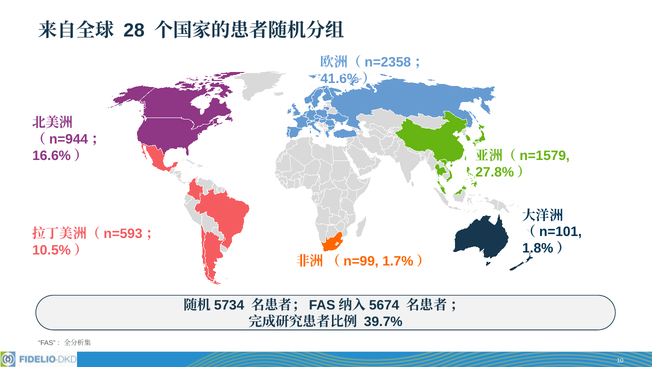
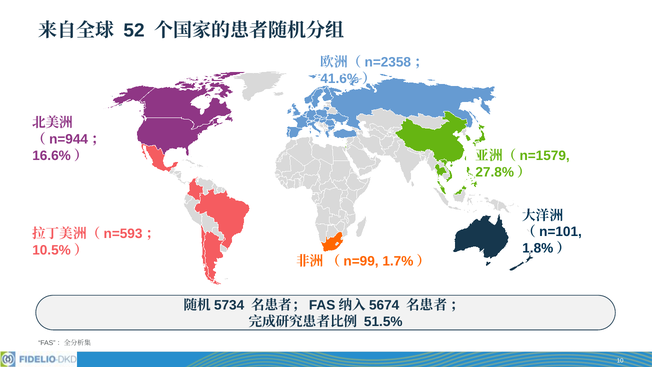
28: 28 -> 52
39.7%: 39.7% -> 51.5%
